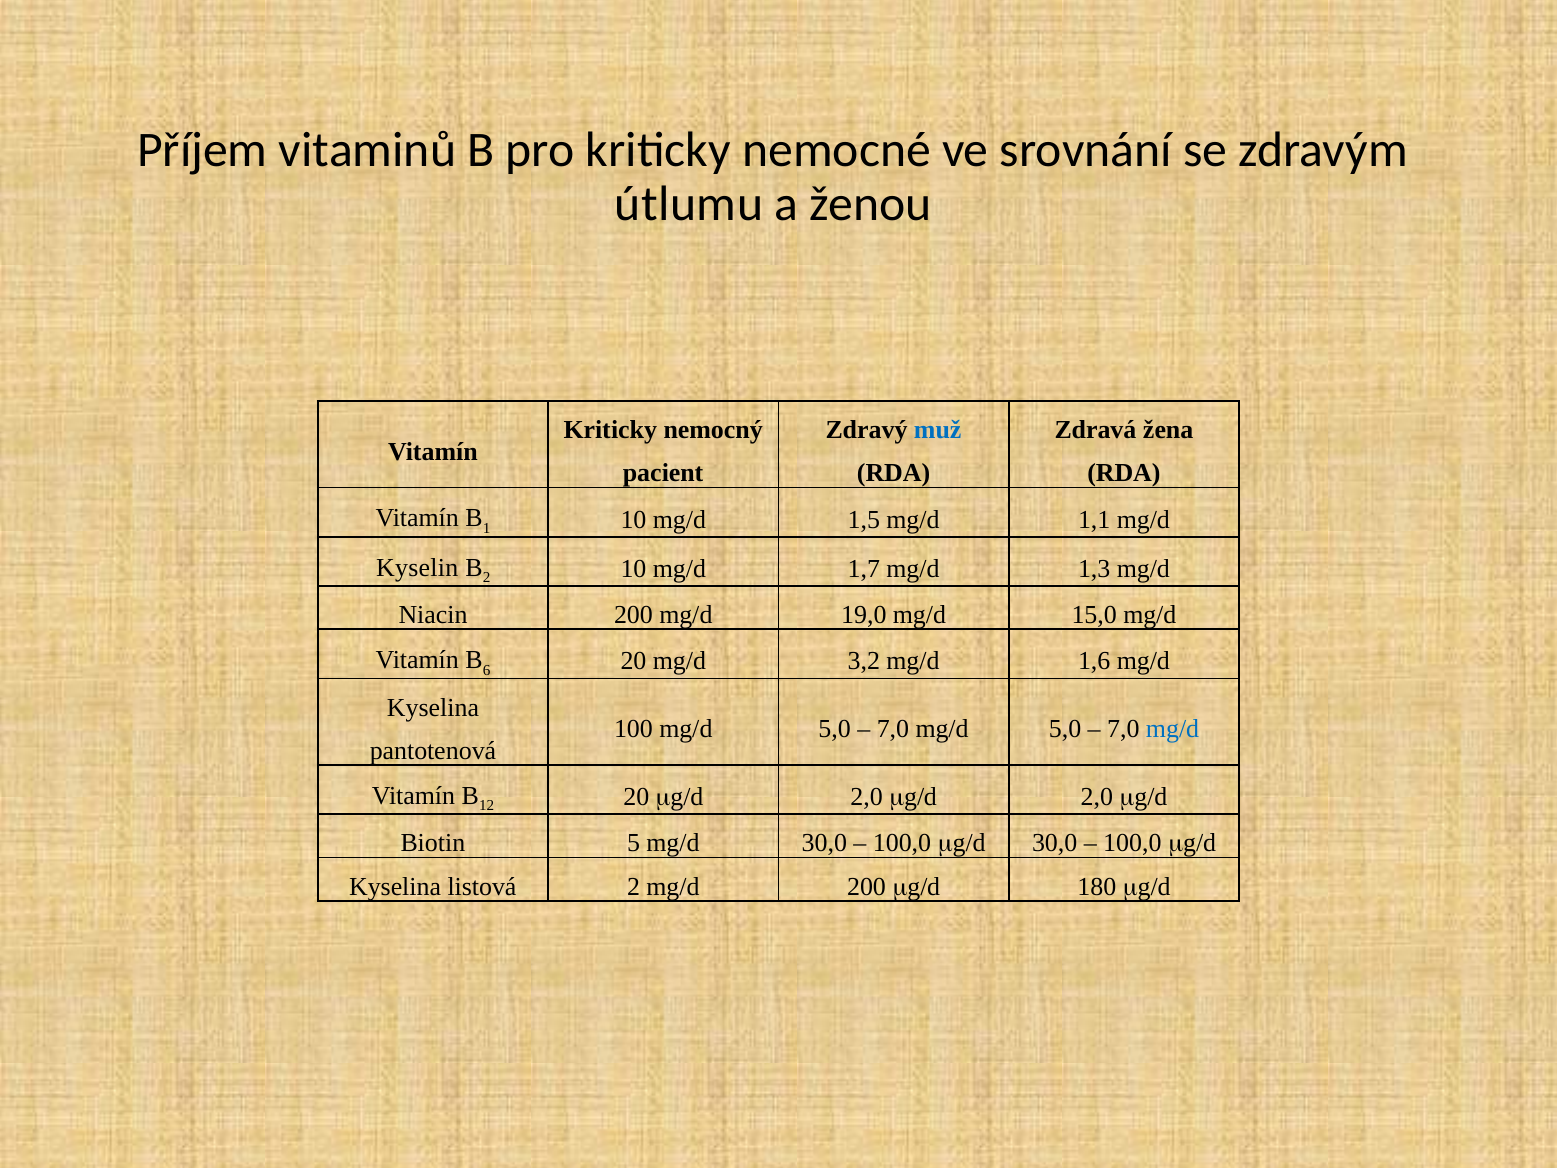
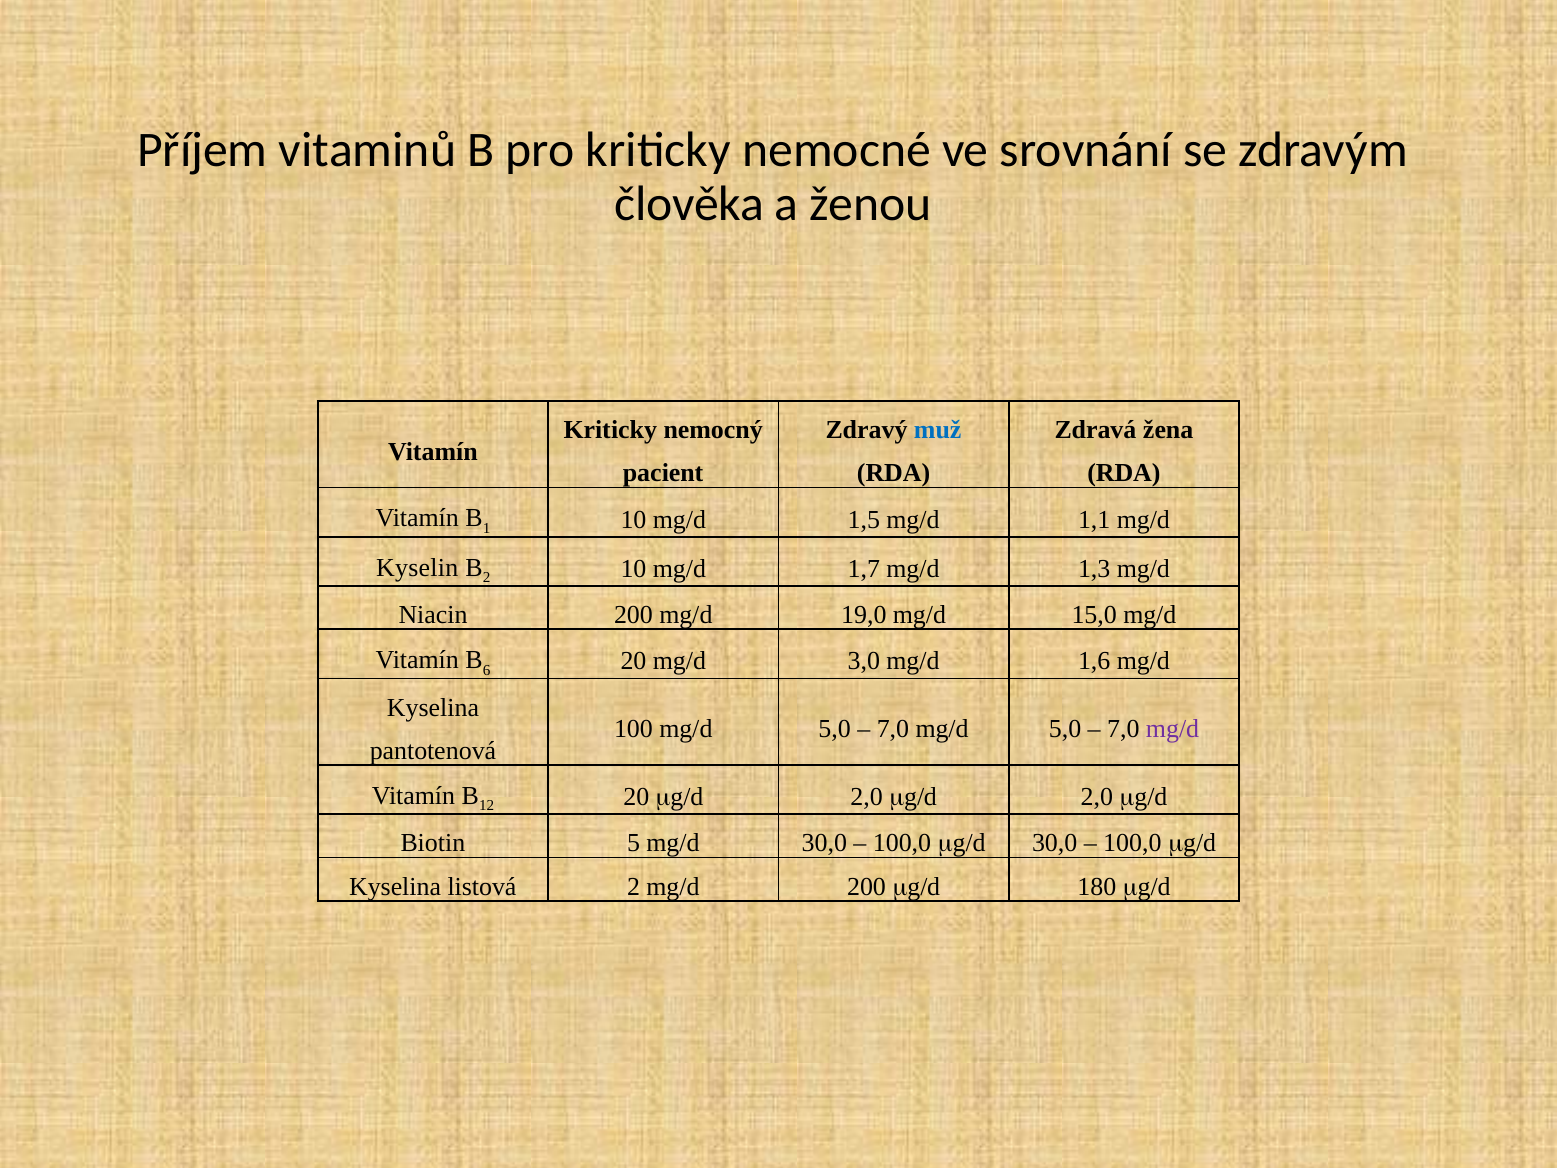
útlumu: útlumu -> člověka
3,2: 3,2 -> 3,0
mg/d at (1173, 729) colour: blue -> purple
